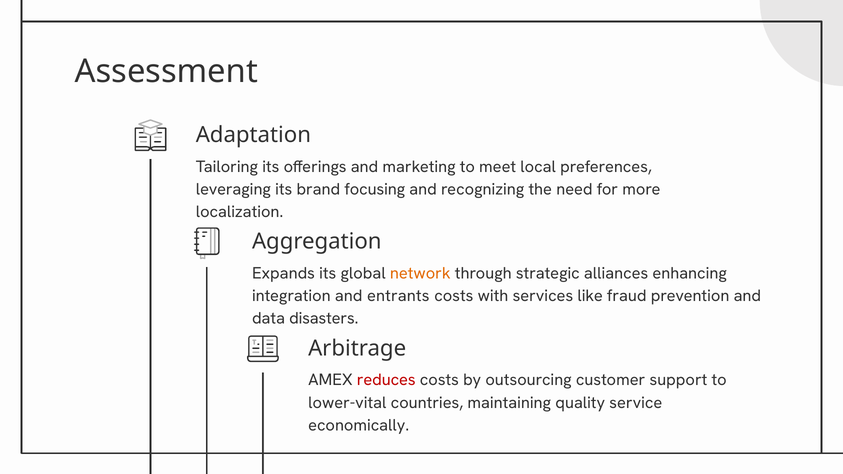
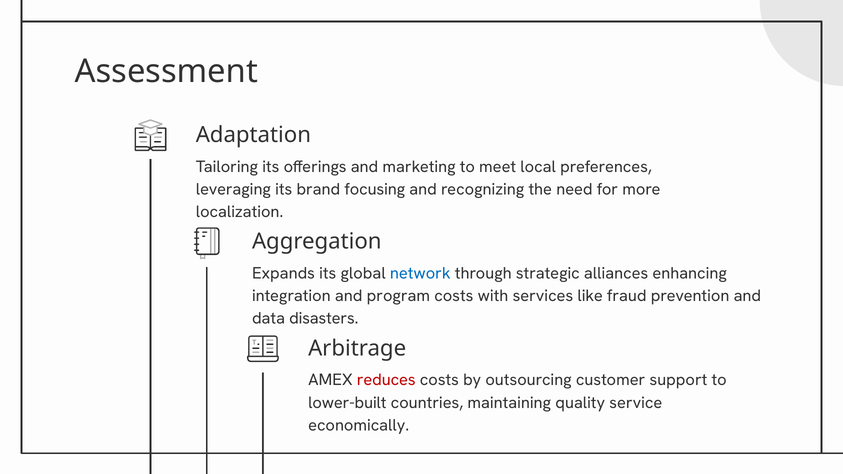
network colour: orange -> blue
entrants: entrants -> program
lower-vital: lower-vital -> lower-built
